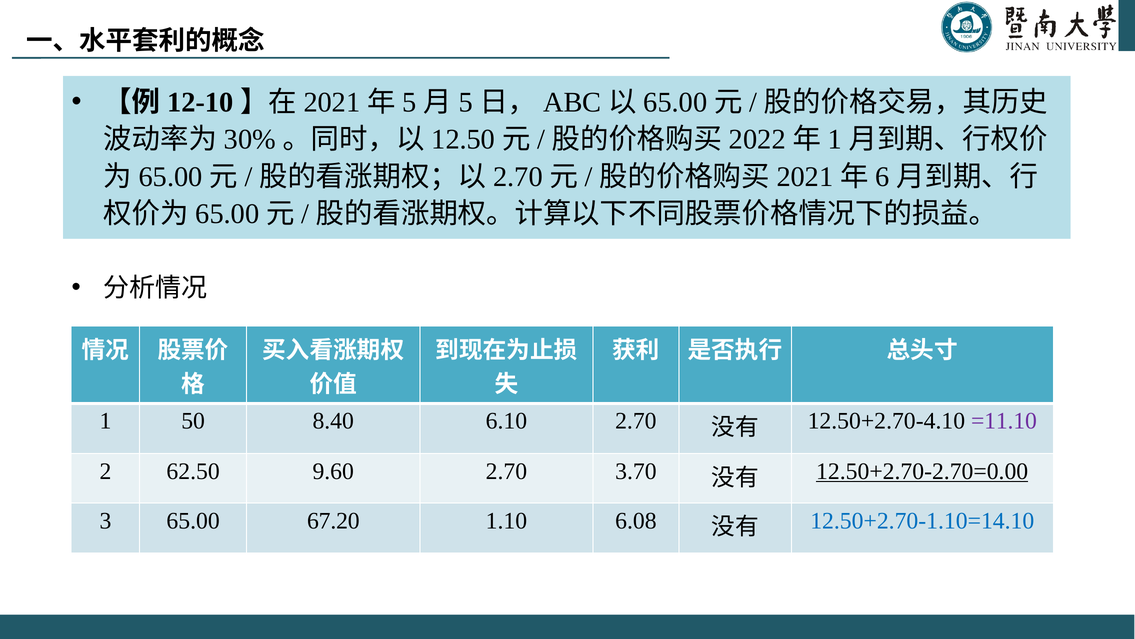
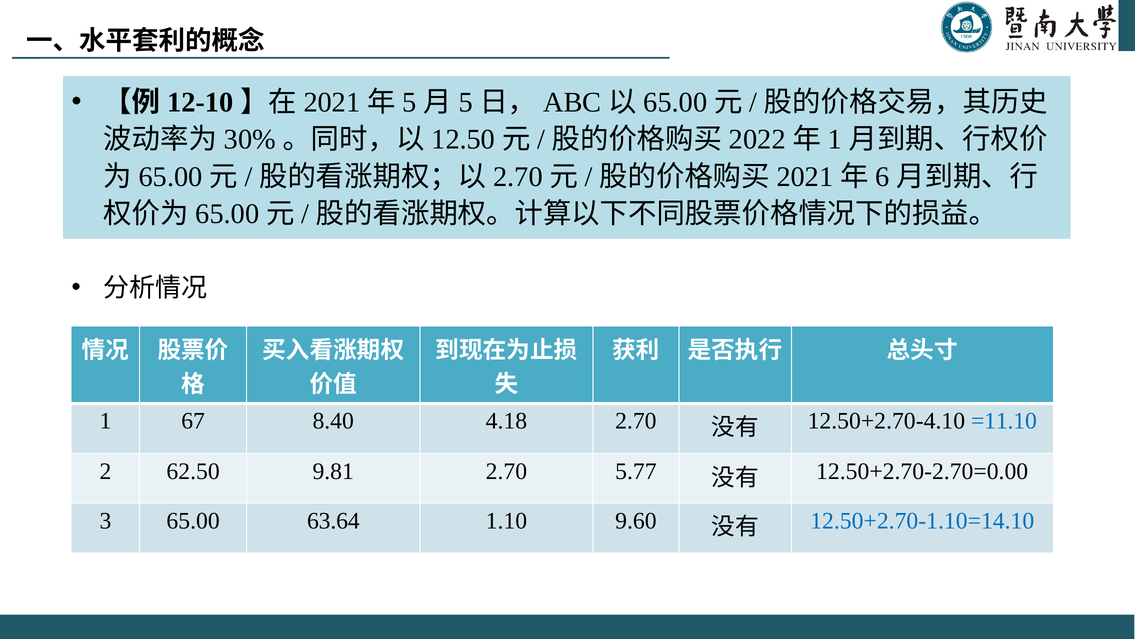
50: 50 -> 67
6.10: 6.10 -> 4.18
=11.10 colour: purple -> blue
9.60: 9.60 -> 9.81
3.70: 3.70 -> 5.77
12.50+2.70-2.70=0.00 underline: present -> none
67.20: 67.20 -> 63.64
6.08: 6.08 -> 9.60
